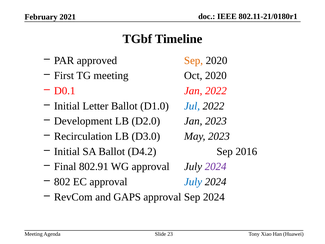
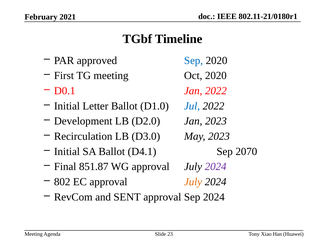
Sep at (194, 60) colour: orange -> blue
D4.2: D4.2 -> D4.1
2016: 2016 -> 2070
802.91: 802.91 -> 851.87
July at (193, 182) colour: blue -> orange
GAPS: GAPS -> SENT
